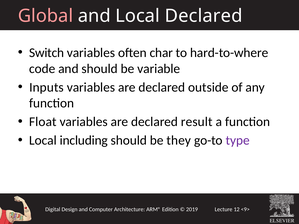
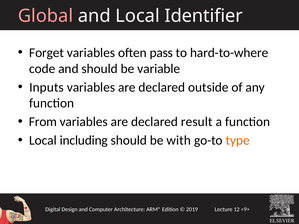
Local Declared: Declared -> Identifier
Switch: Switch -> Forget
char: char -> pass
Float: Float -> From
they: they -> with
type colour: purple -> orange
